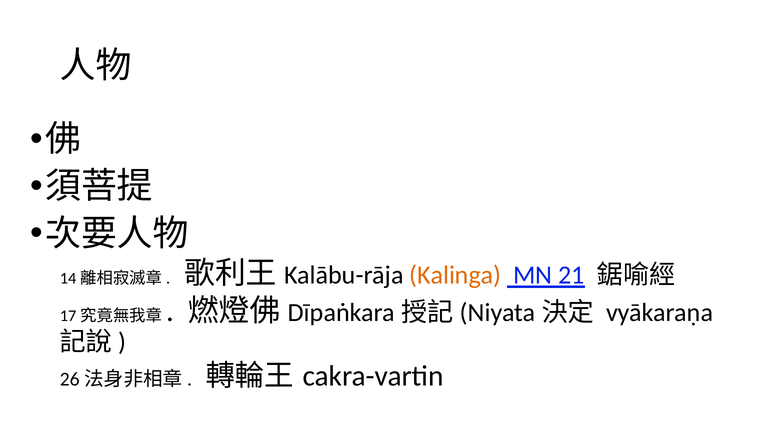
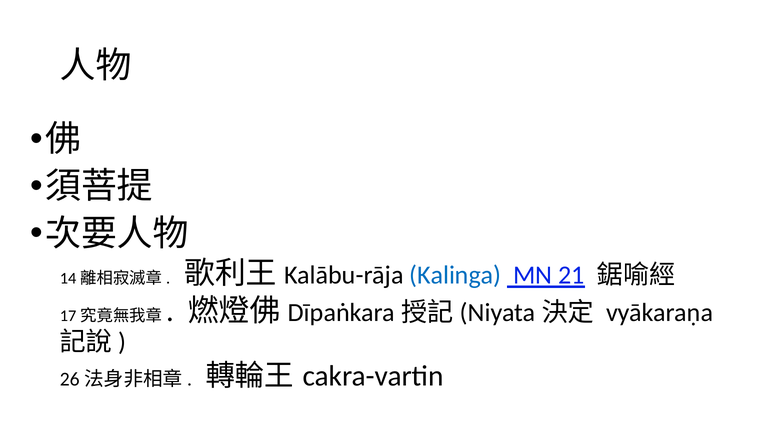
Kalinga colour: orange -> blue
